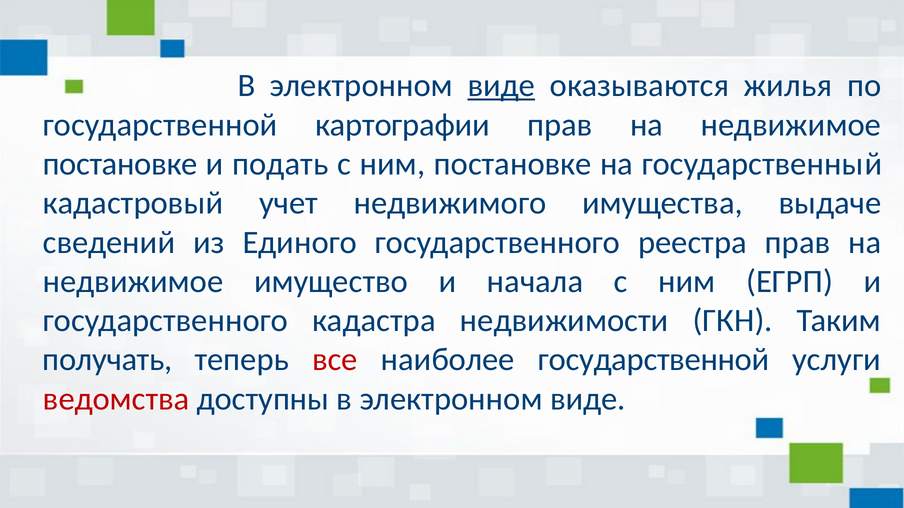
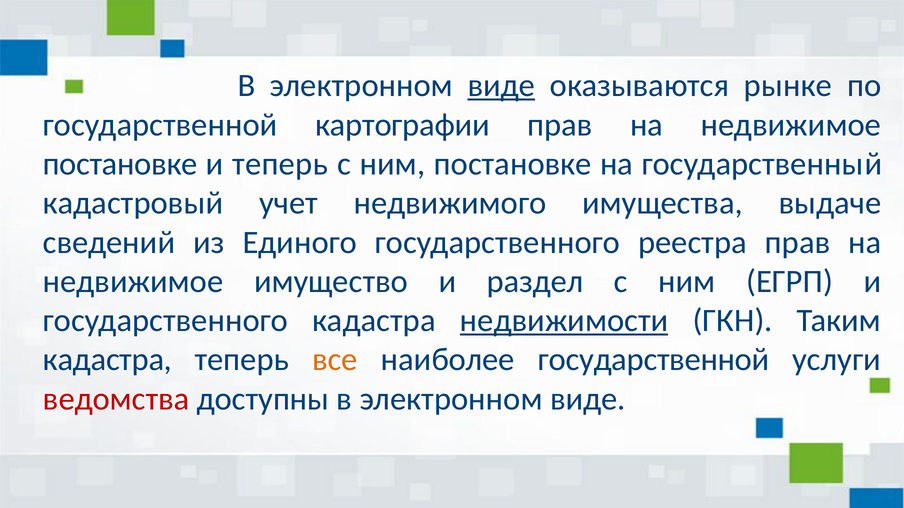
жилья: жилья -> рынке
и подать: подать -> теперь
начала: начала -> раздел
недвижимости underline: none -> present
получать at (107, 360): получать -> кадастра
все colour: red -> orange
